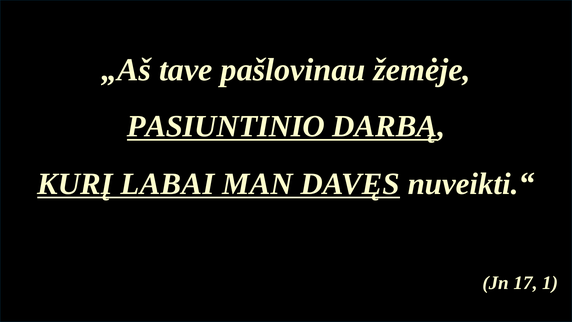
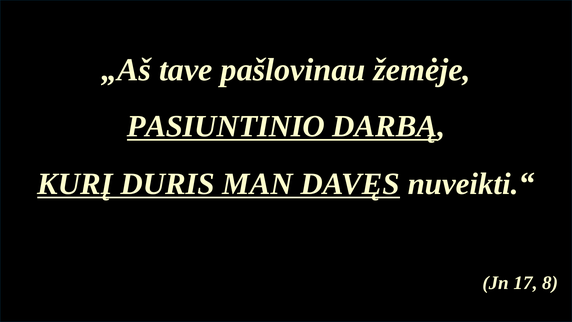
LABAI: LABAI -> DURIS
1: 1 -> 8
